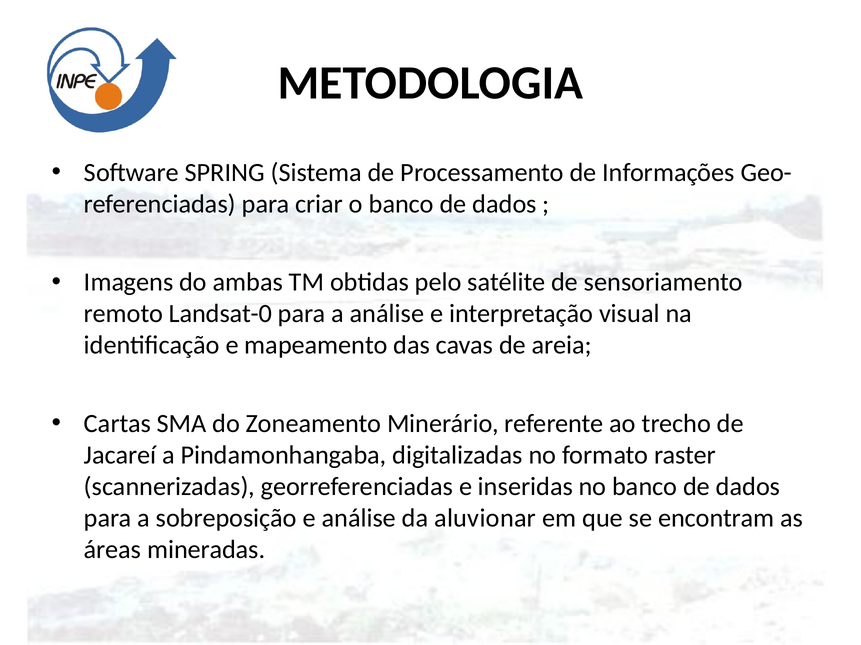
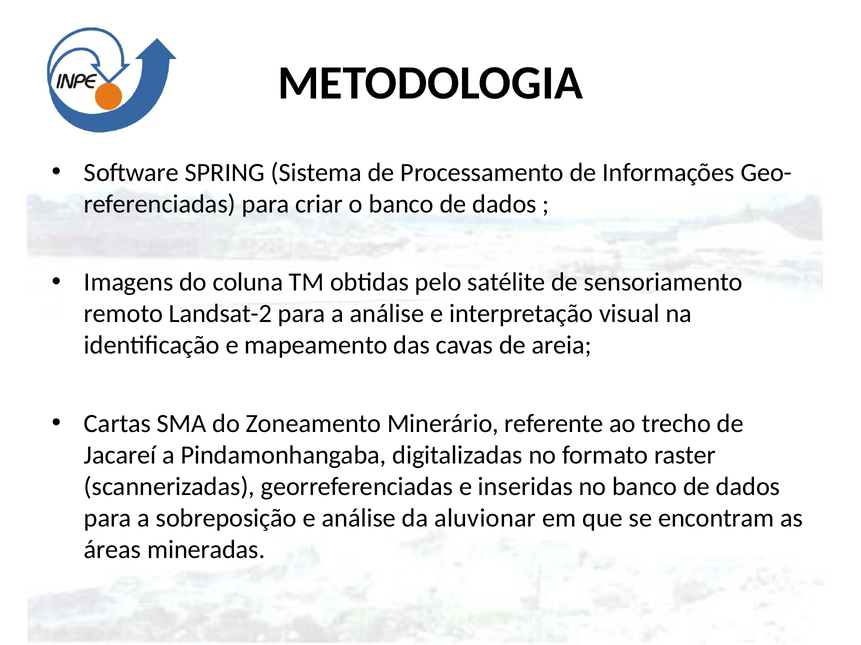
ambas: ambas -> coluna
Landsat-0: Landsat-0 -> Landsat-2
